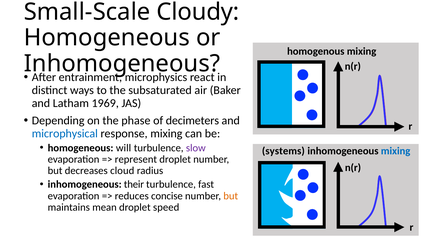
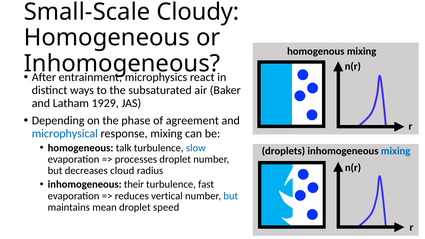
1969: 1969 -> 1929
decimeters: decimeters -> agreement
will: will -> talk
slow colour: purple -> blue
systems: systems -> droplets
represent: represent -> processes
concise: concise -> vertical
but at (231, 196) colour: orange -> blue
